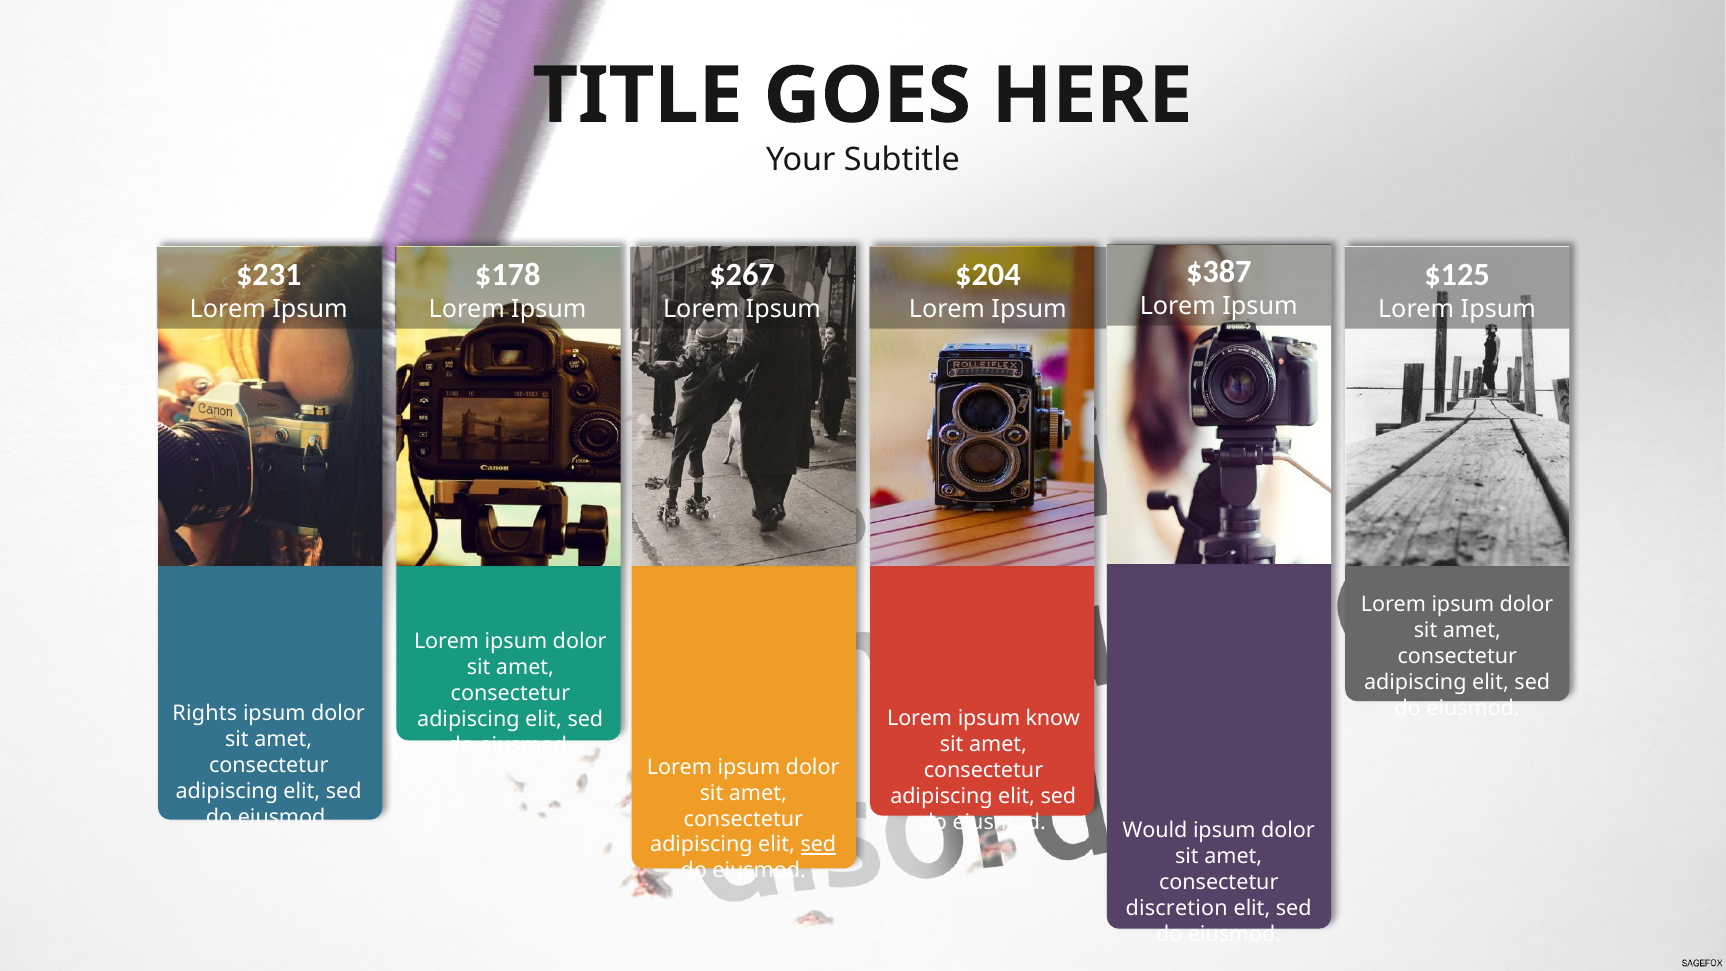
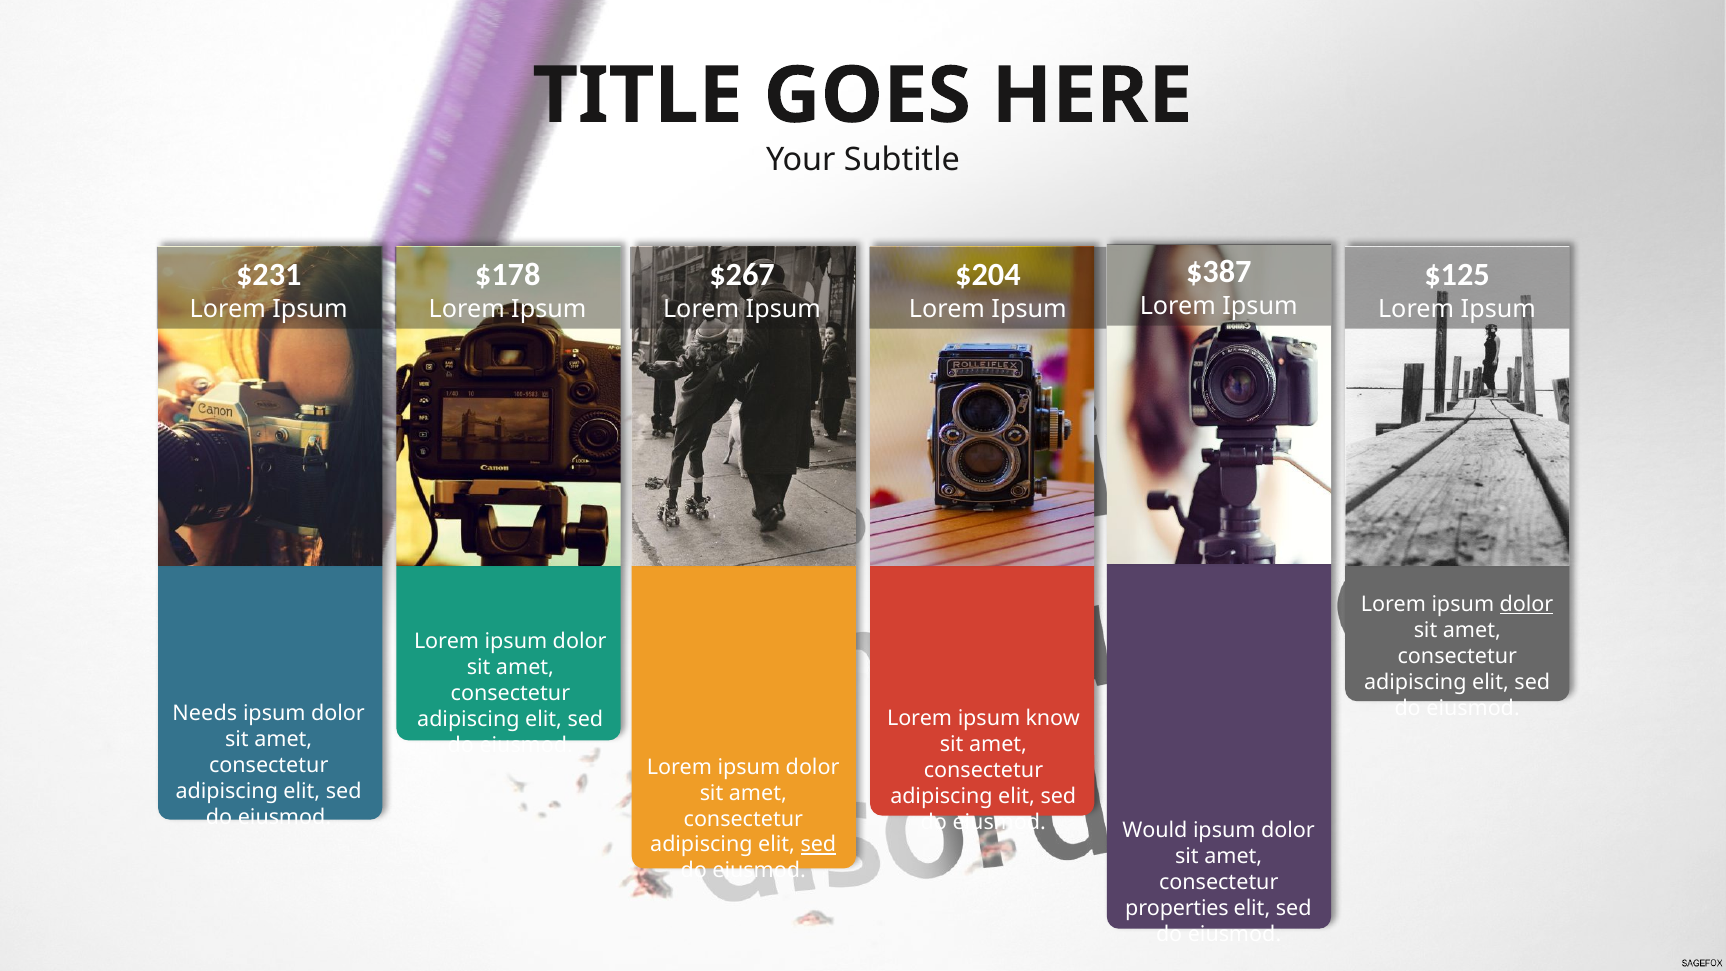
dolor at (1527, 604) underline: none -> present
Rights: Rights -> Needs
discretion: discretion -> properties
